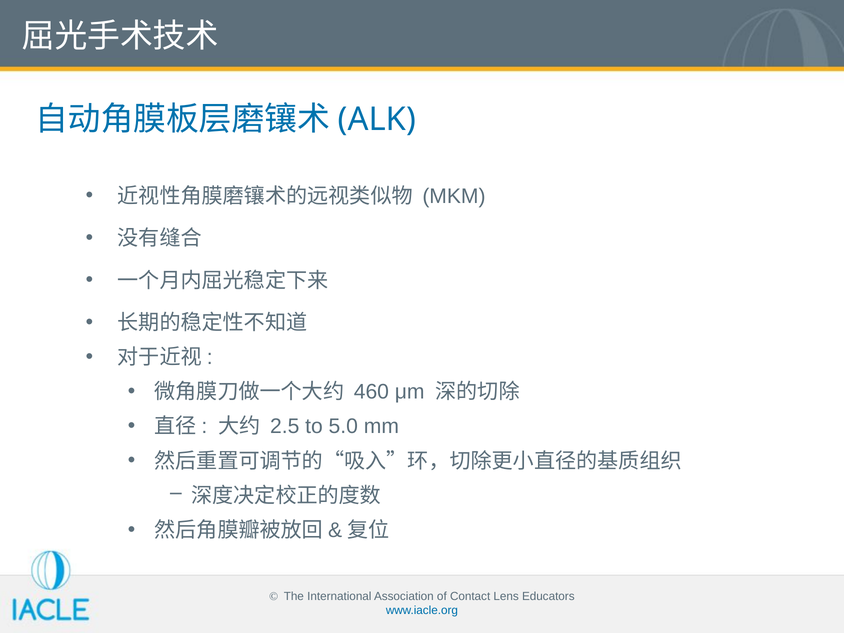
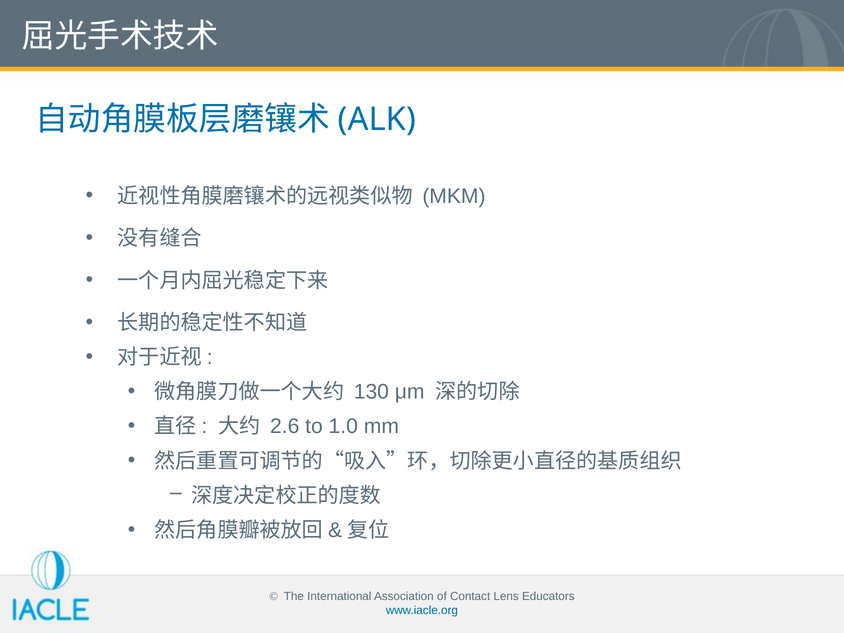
460: 460 -> 130
2.5: 2.5 -> 2.6
5.0: 5.0 -> 1.0
